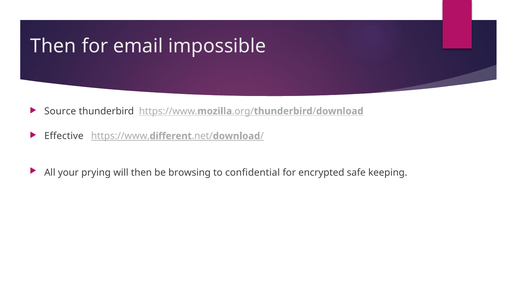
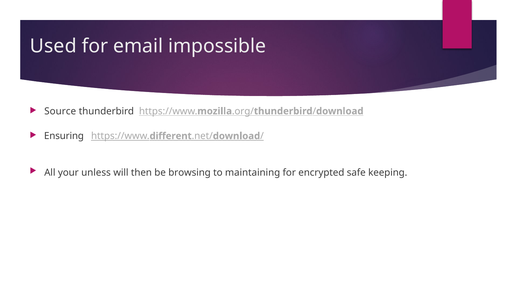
Then at (53, 46): Then -> Used
Effective: Effective -> Ensuring
prying: prying -> unless
confidential: confidential -> maintaining
